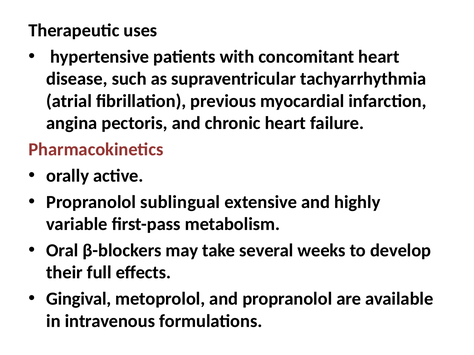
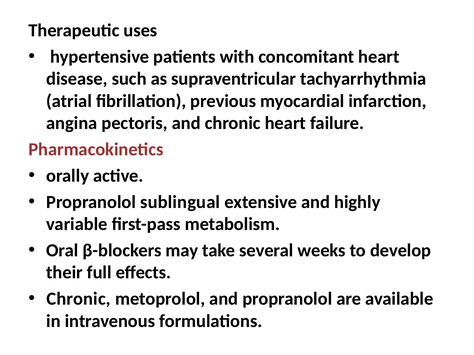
Gingival at (79, 299): Gingival -> Chronic
